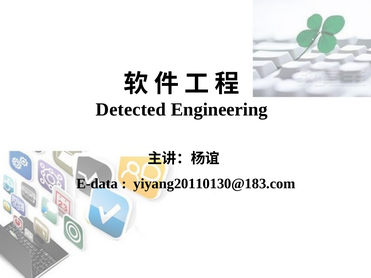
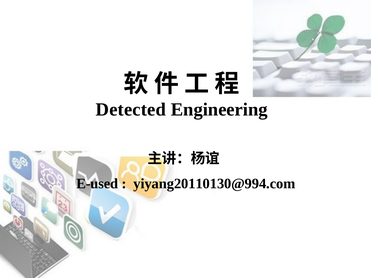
E-data: E-data -> E-used
yiyang20110130@183.com: yiyang20110130@183.com -> yiyang20110130@994.com
